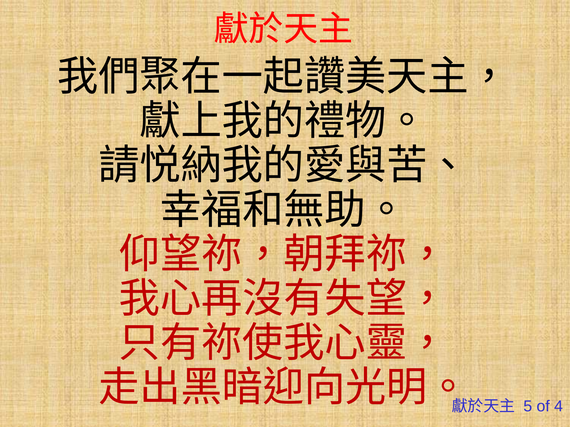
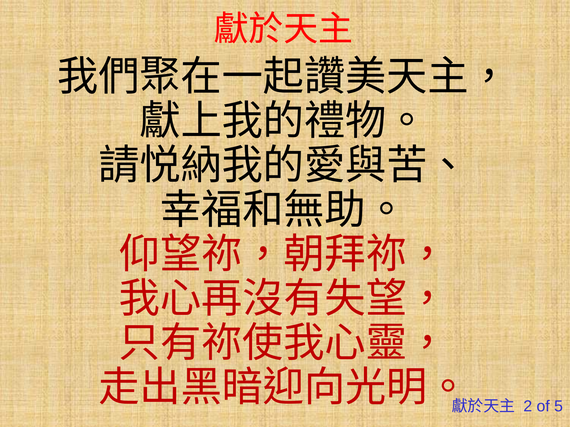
5: 5 -> 2
4: 4 -> 5
